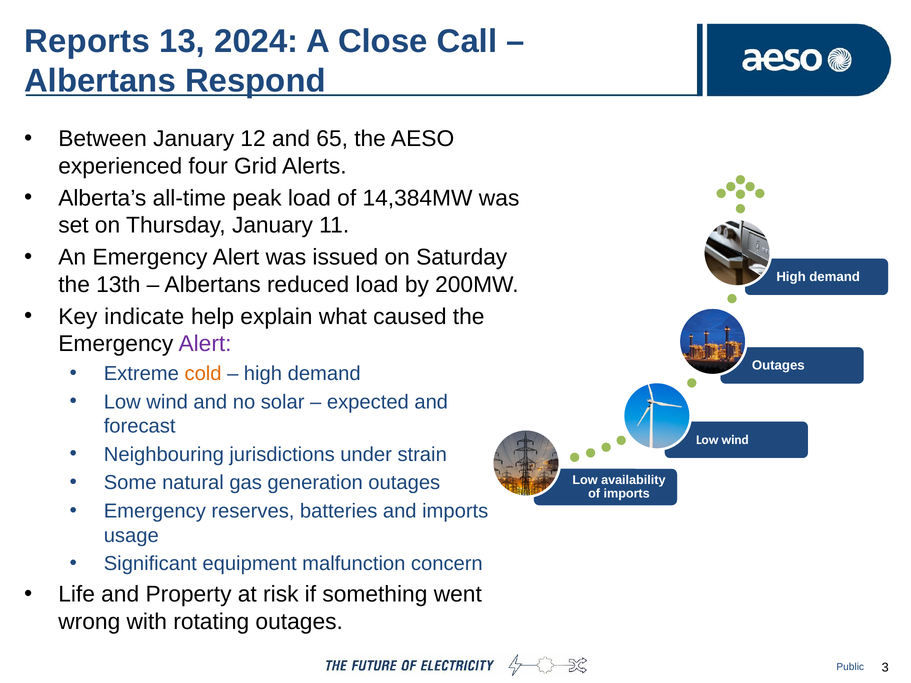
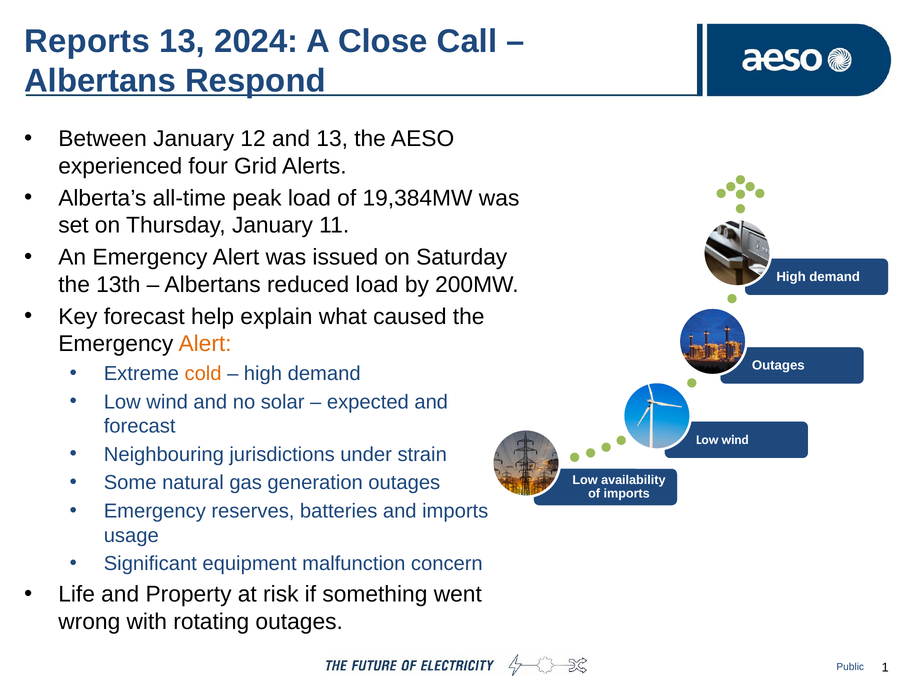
and 65: 65 -> 13
14,384MW: 14,384MW -> 19,384MW
Key indicate: indicate -> forecast
Alert at (205, 344) colour: purple -> orange
3: 3 -> 1
